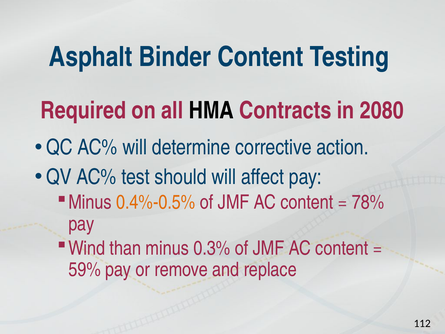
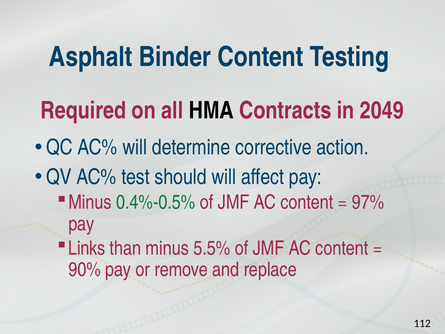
2080: 2080 -> 2049
0.4%-0.5% colour: orange -> green
78%: 78% -> 97%
Wind: Wind -> Links
0.3%: 0.3% -> 5.5%
59%: 59% -> 90%
